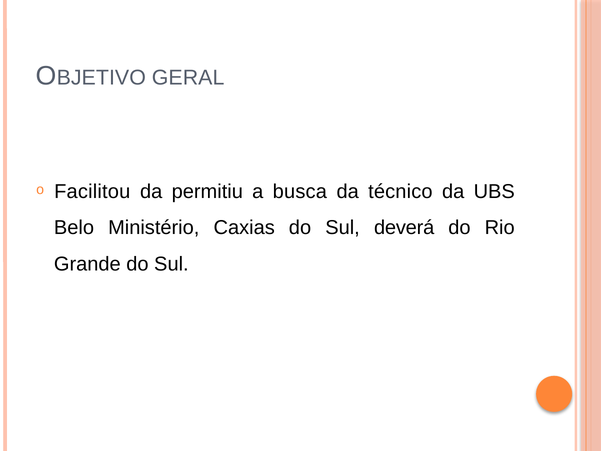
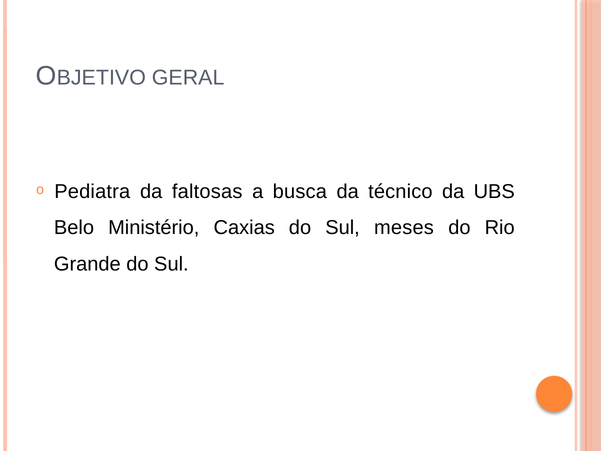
Facilitou: Facilitou -> Pediatra
permitiu: permitiu -> faltosas
deverá: deverá -> meses
